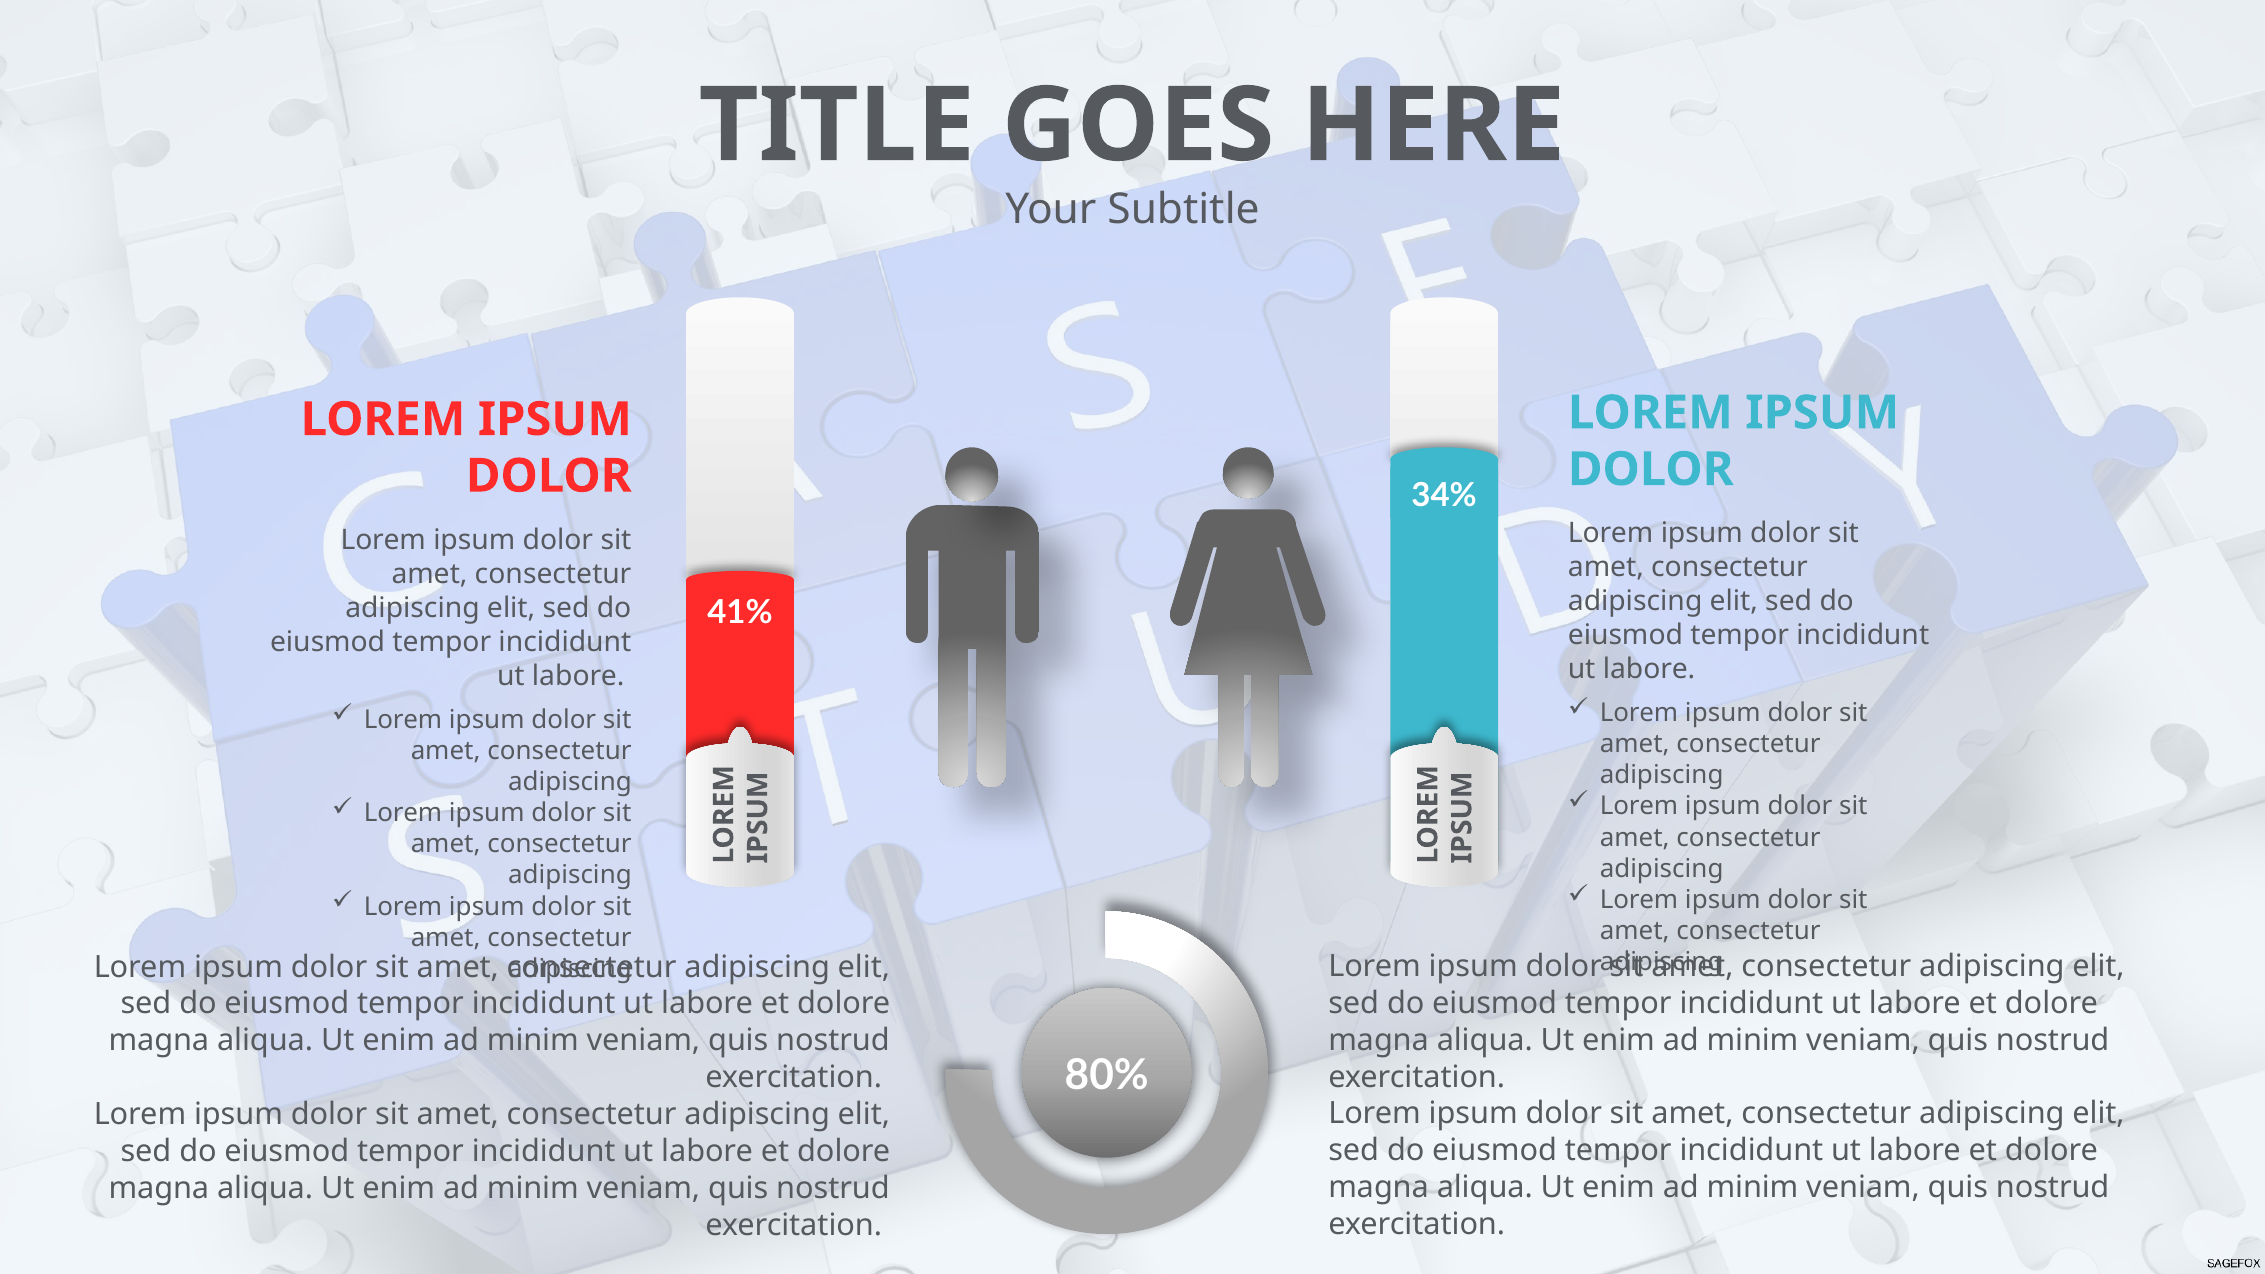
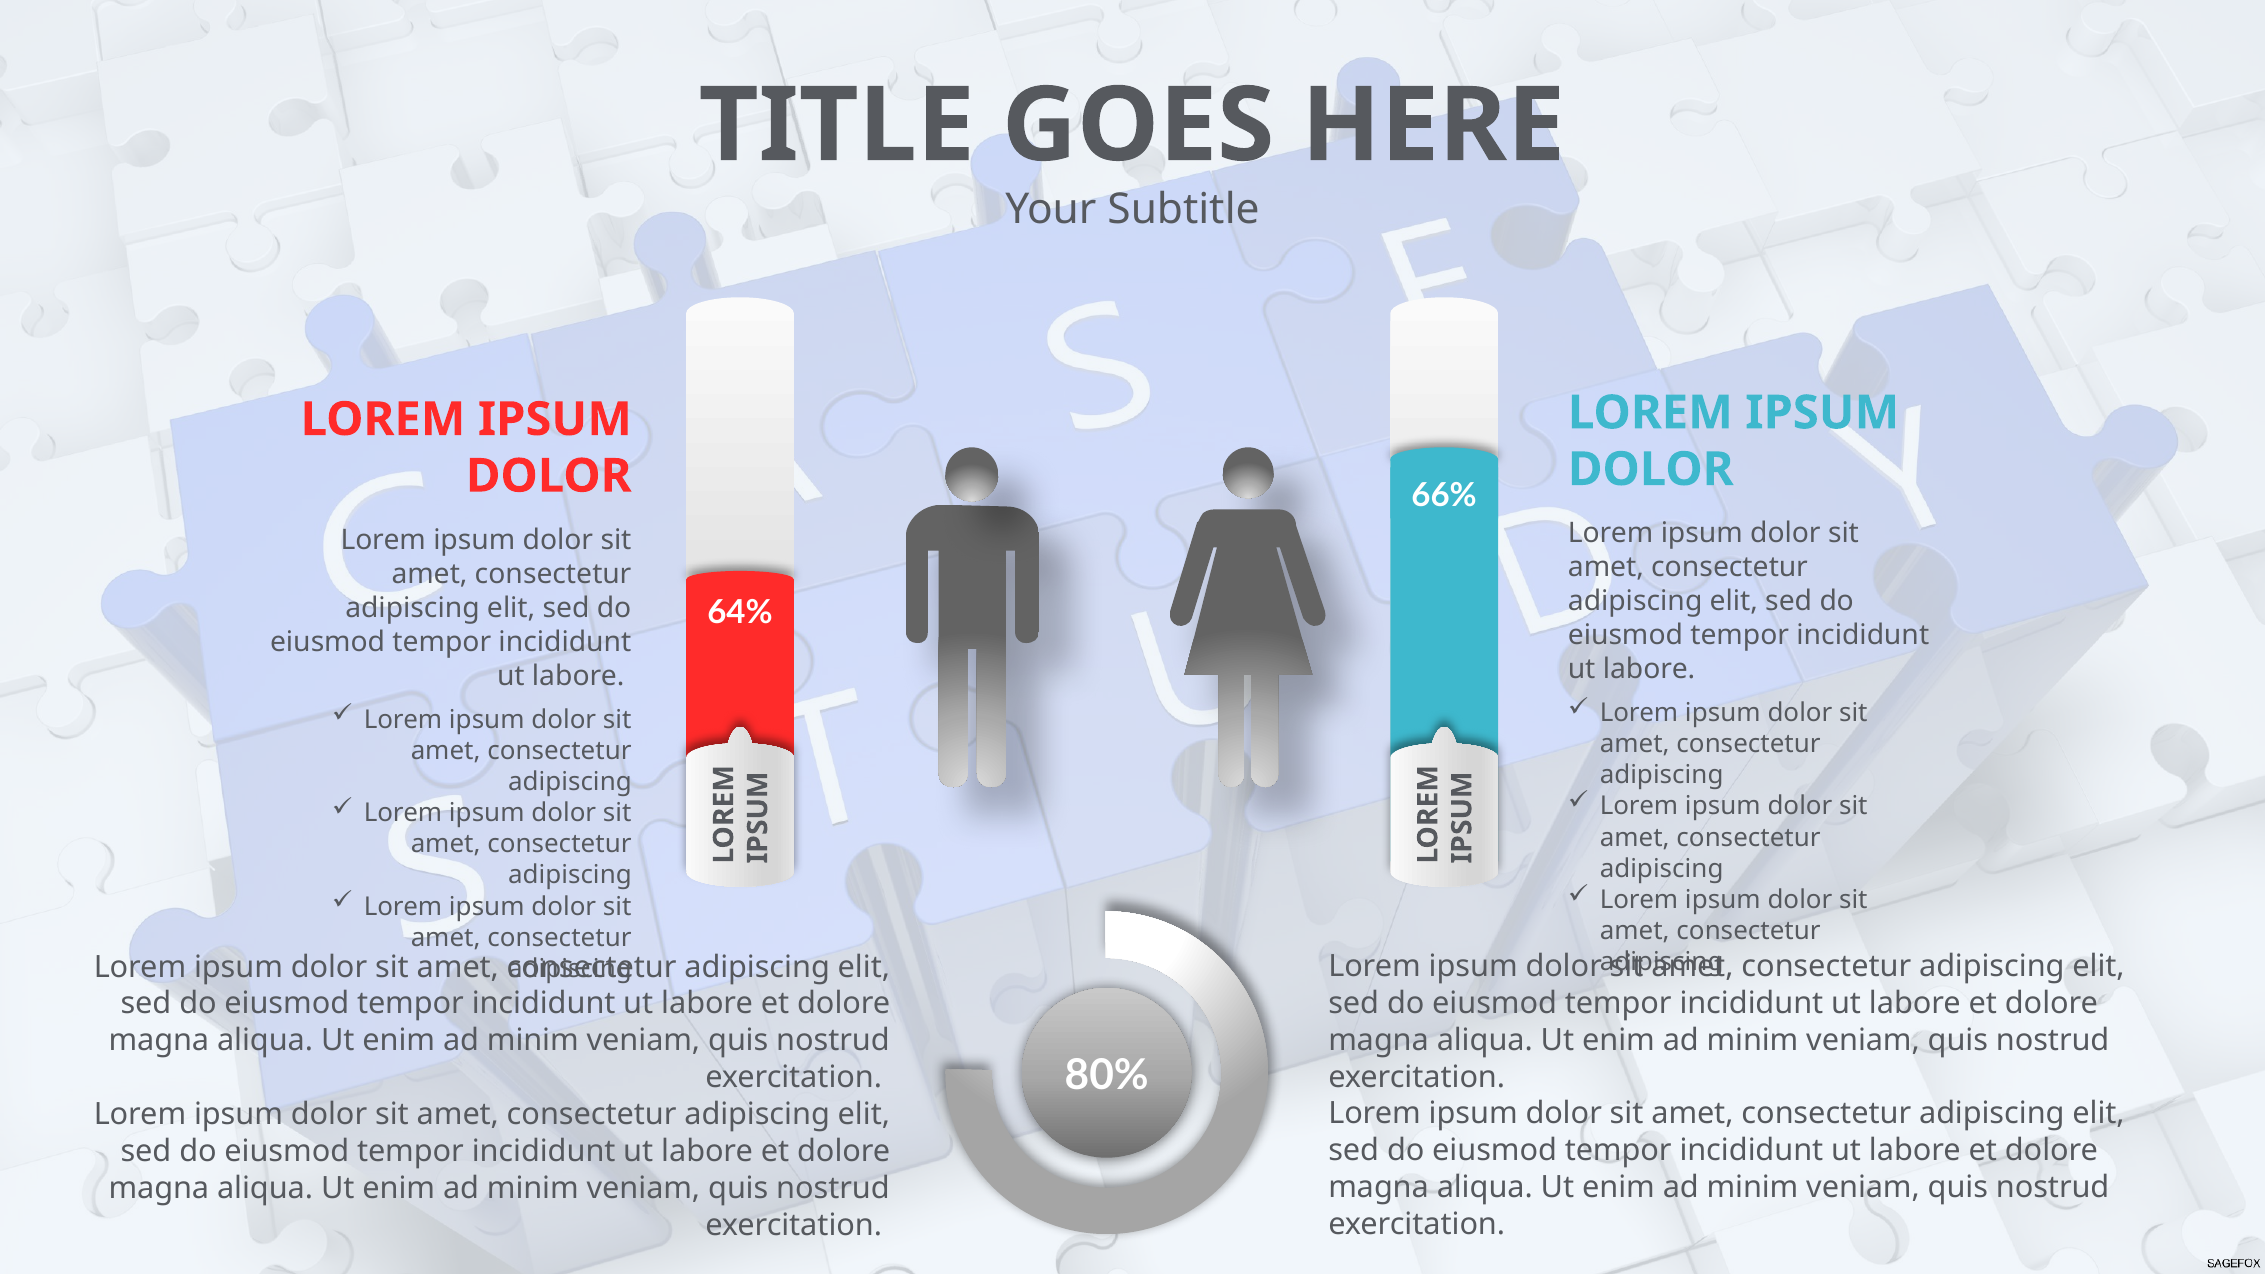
34%: 34% -> 66%
41%: 41% -> 64%
